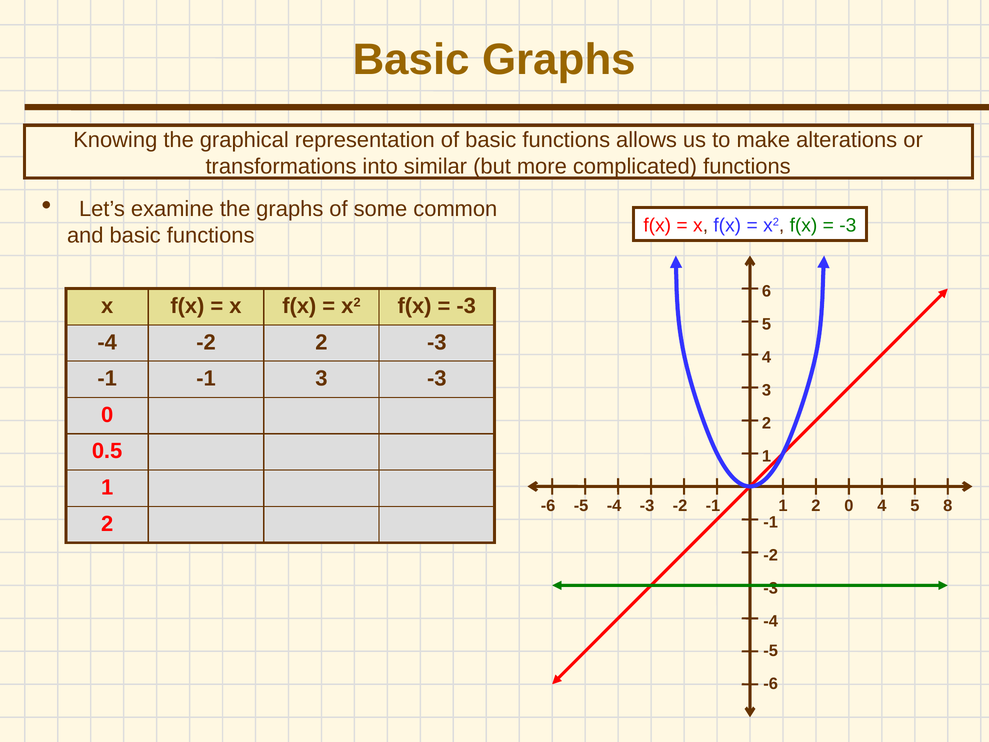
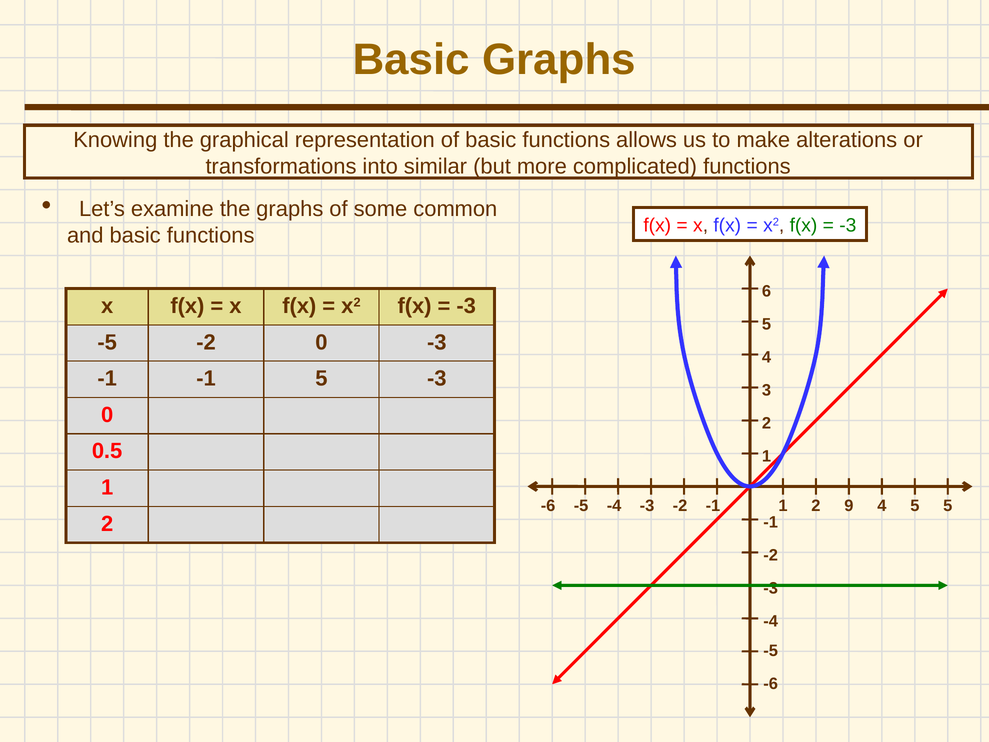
-4 at (107, 342): -4 -> -5
-2 2: 2 -> 0
-1 3: 3 -> 5
2 0: 0 -> 9
5 8: 8 -> 5
